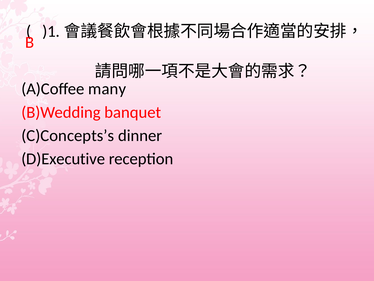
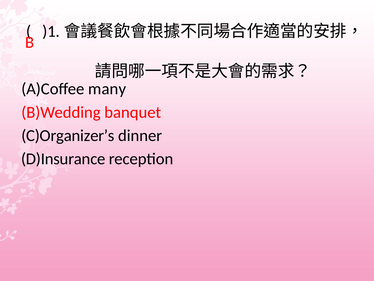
C)Concepts’s: C)Concepts’s -> C)Organizer’s
D)Executive: D)Executive -> D)Insurance
